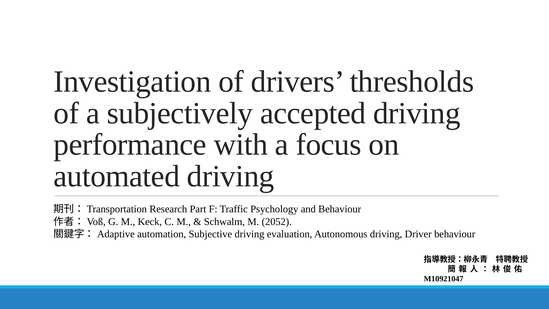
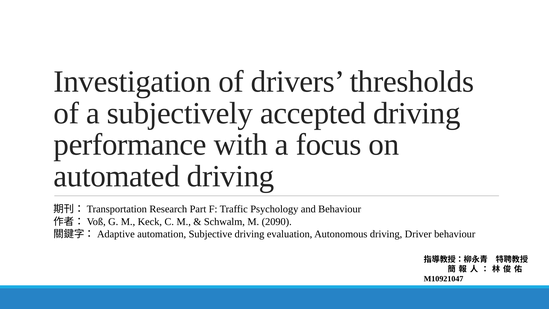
2052: 2052 -> 2090
